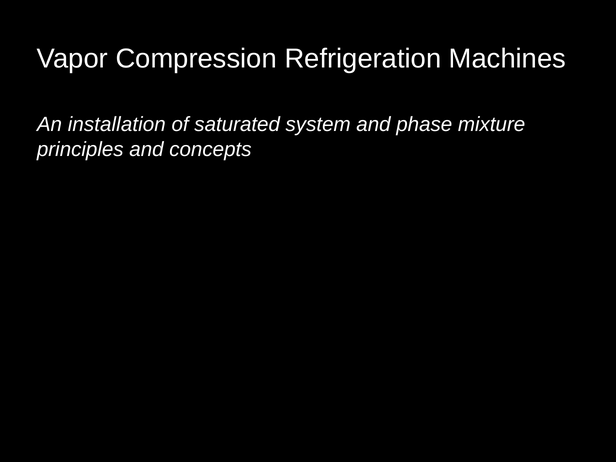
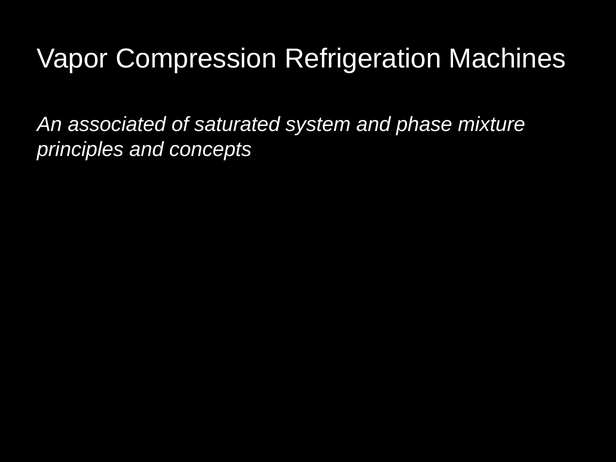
installation: installation -> associated
